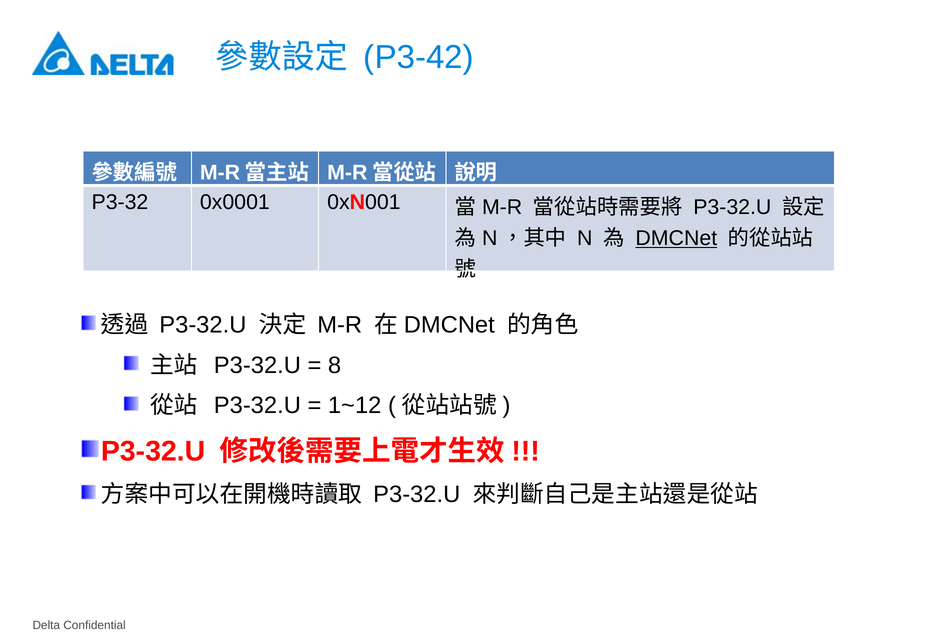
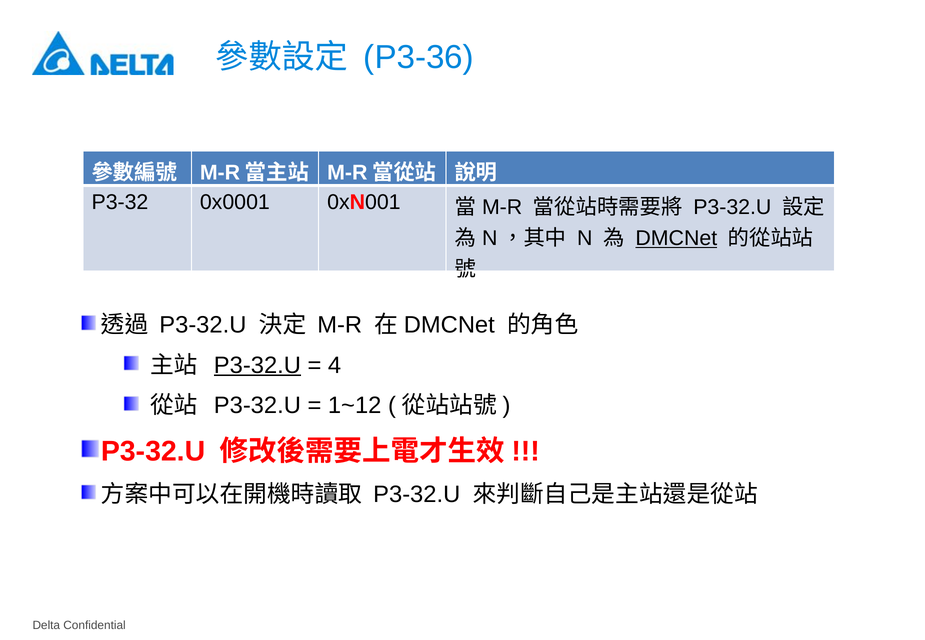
P3-42: P3-42 -> P3-36
P3-32.U at (257, 365) underline: none -> present
8: 8 -> 4
